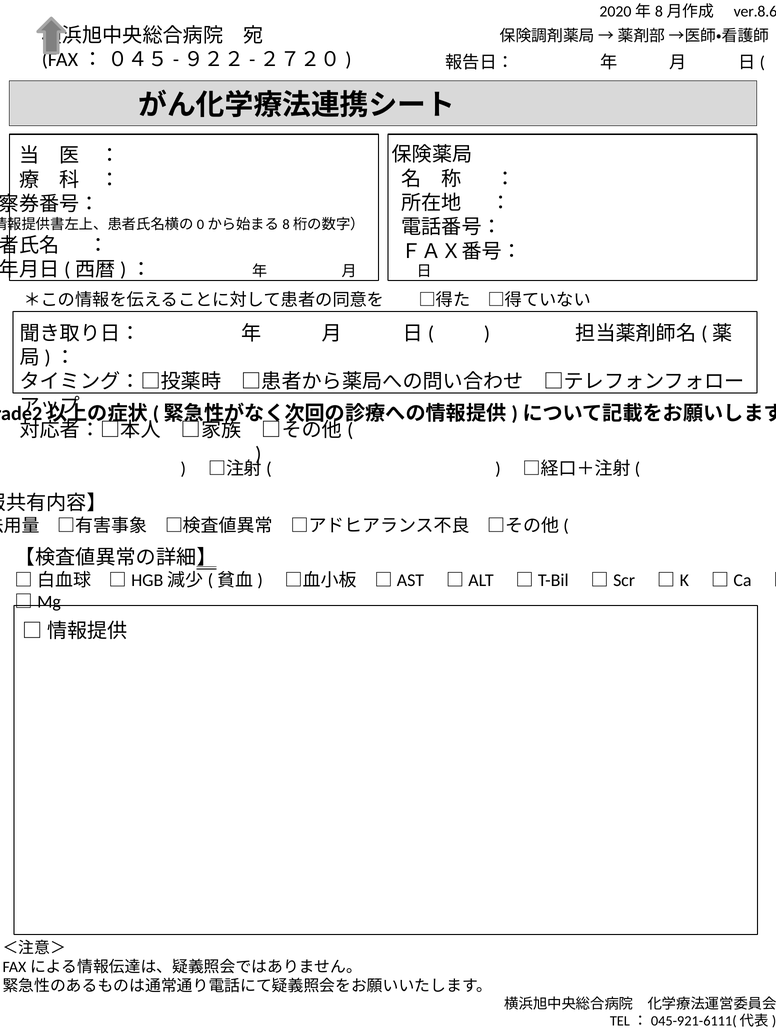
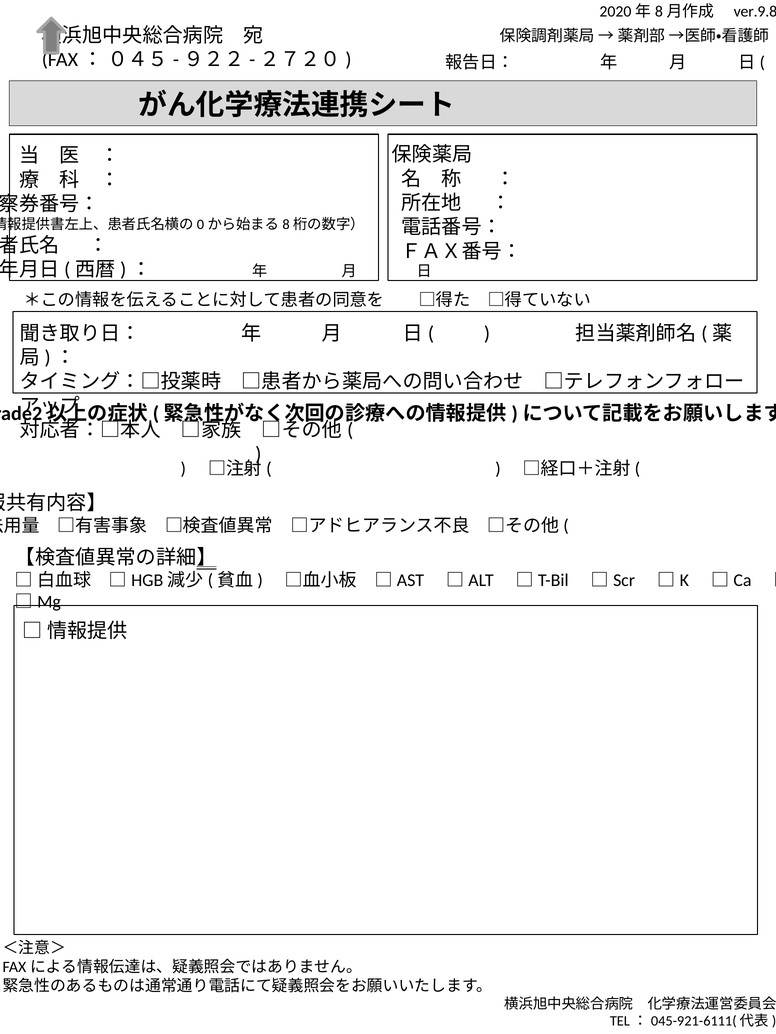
ver.8.6: ver.8.6 -> ver.9.8
